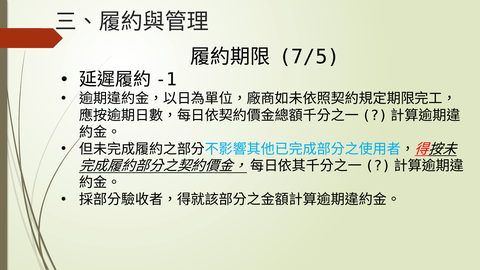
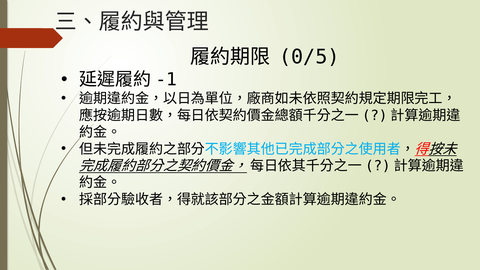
7/5: 7/5 -> 0/5
